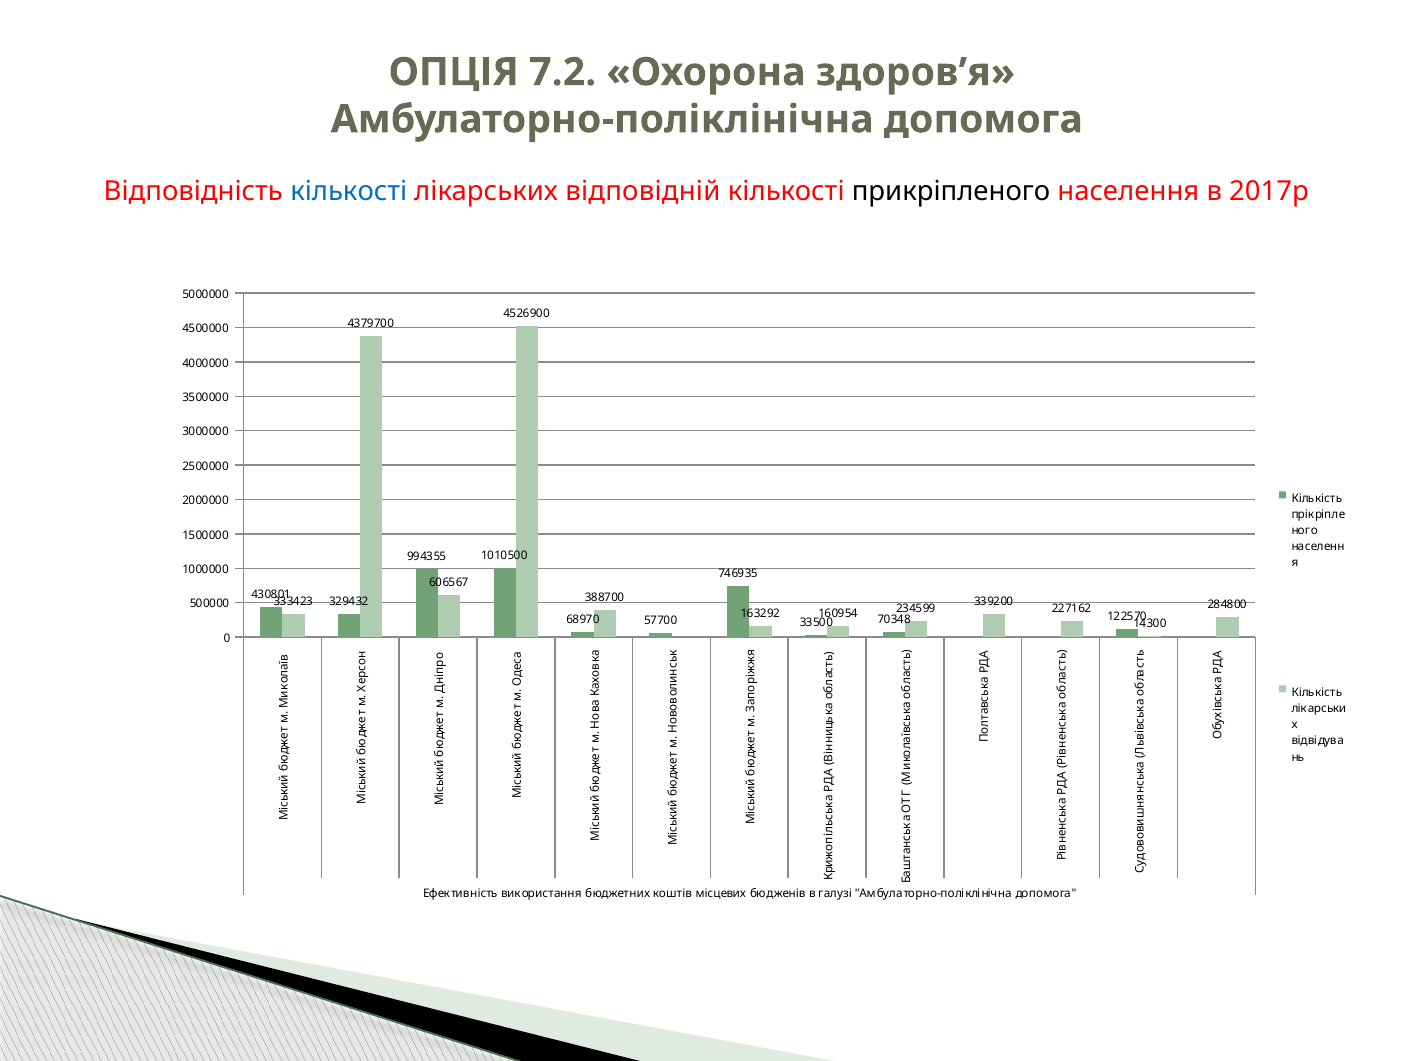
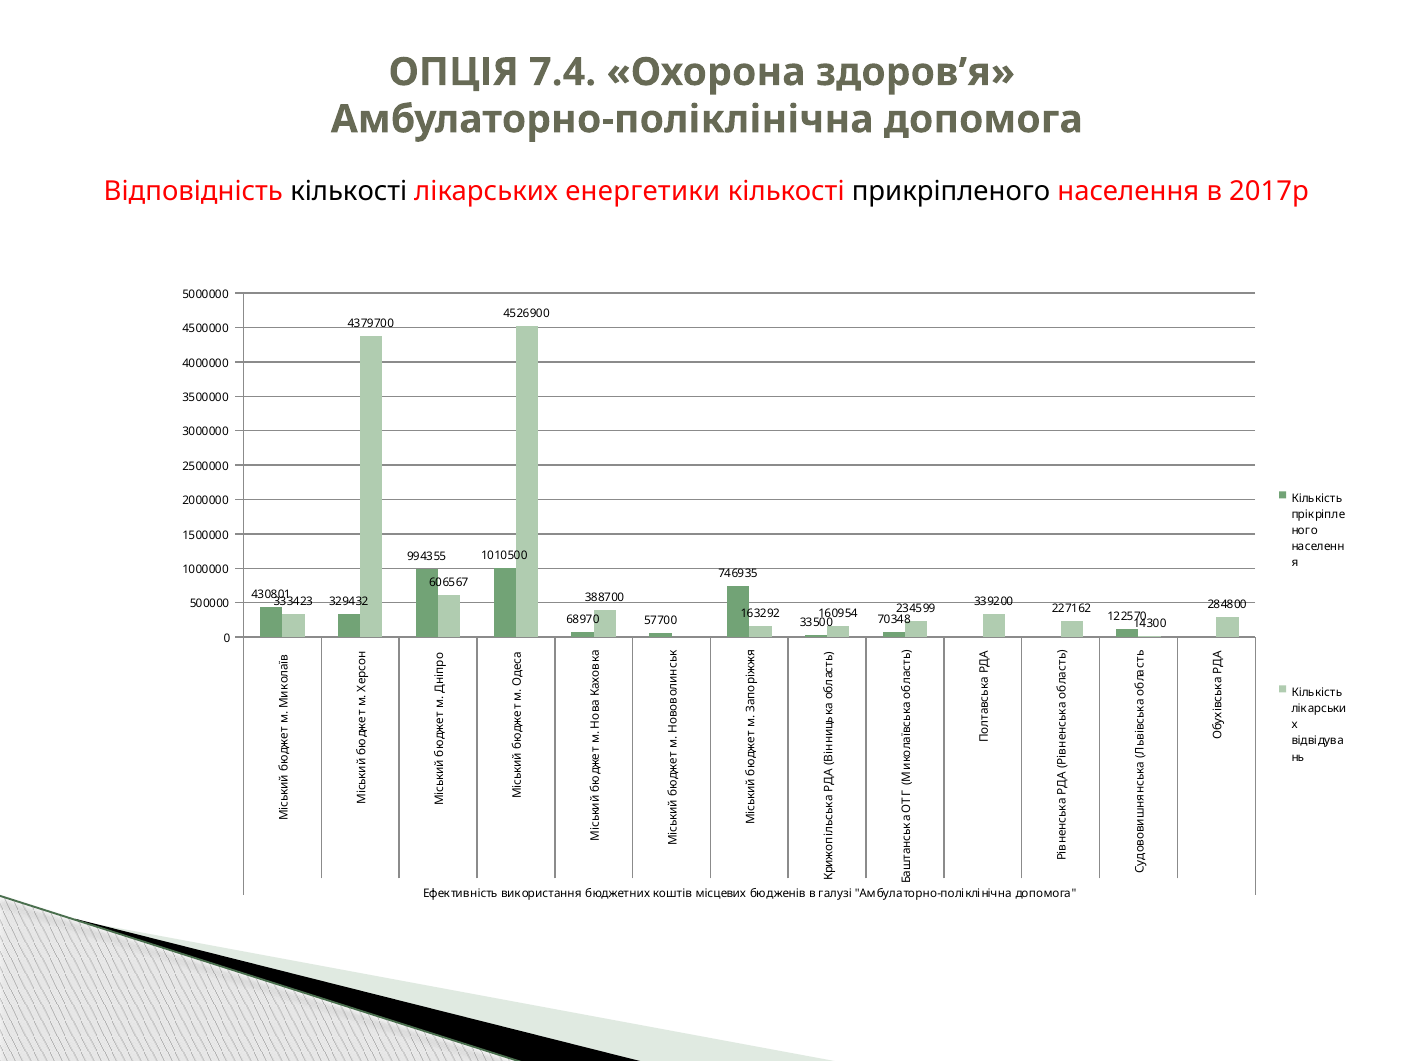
7.2: 7.2 -> 7.4
кількості at (349, 191) colour: blue -> black
відповідній: відповідній -> енергетики
